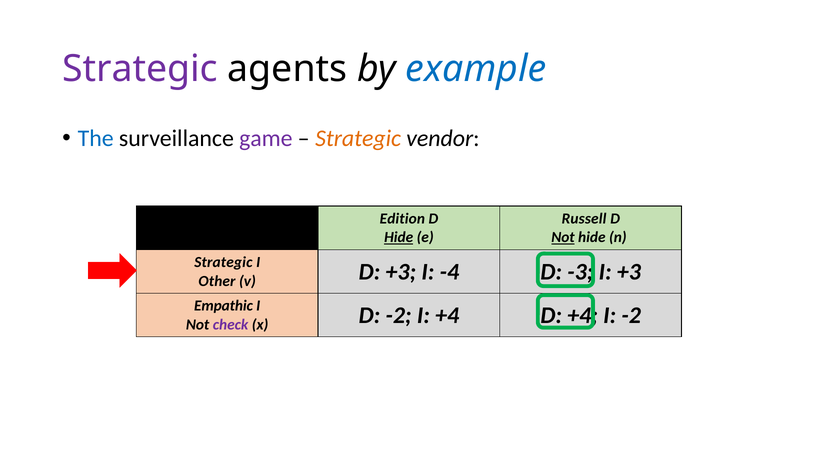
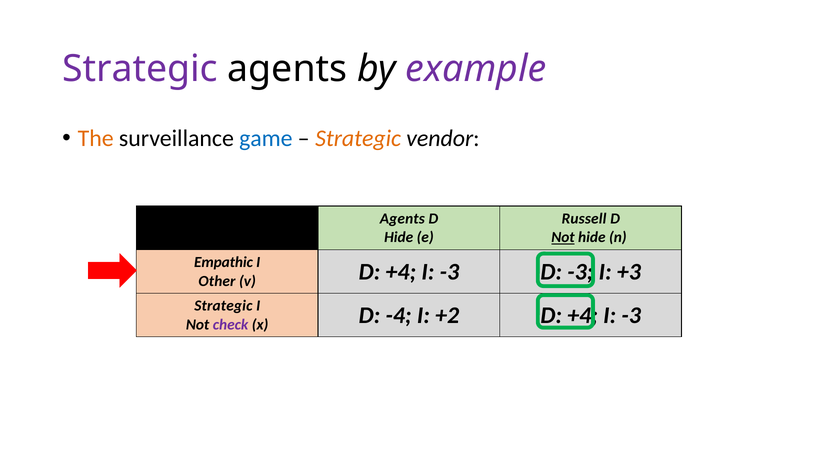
example colour: blue -> purple
The colour: blue -> orange
game colour: purple -> blue
Edition at (402, 219): Edition -> Agents
Hide at (399, 237) underline: present -> none
Strategic at (223, 262): Strategic -> Empathic
v D +3: +3 -> +4
-4 at (449, 272): -4 -> -3
Empathic at (223, 306): Empathic -> Strategic
D -2: -2 -> -4
I +4: +4 -> +2
-2 at (631, 315): -2 -> -3
